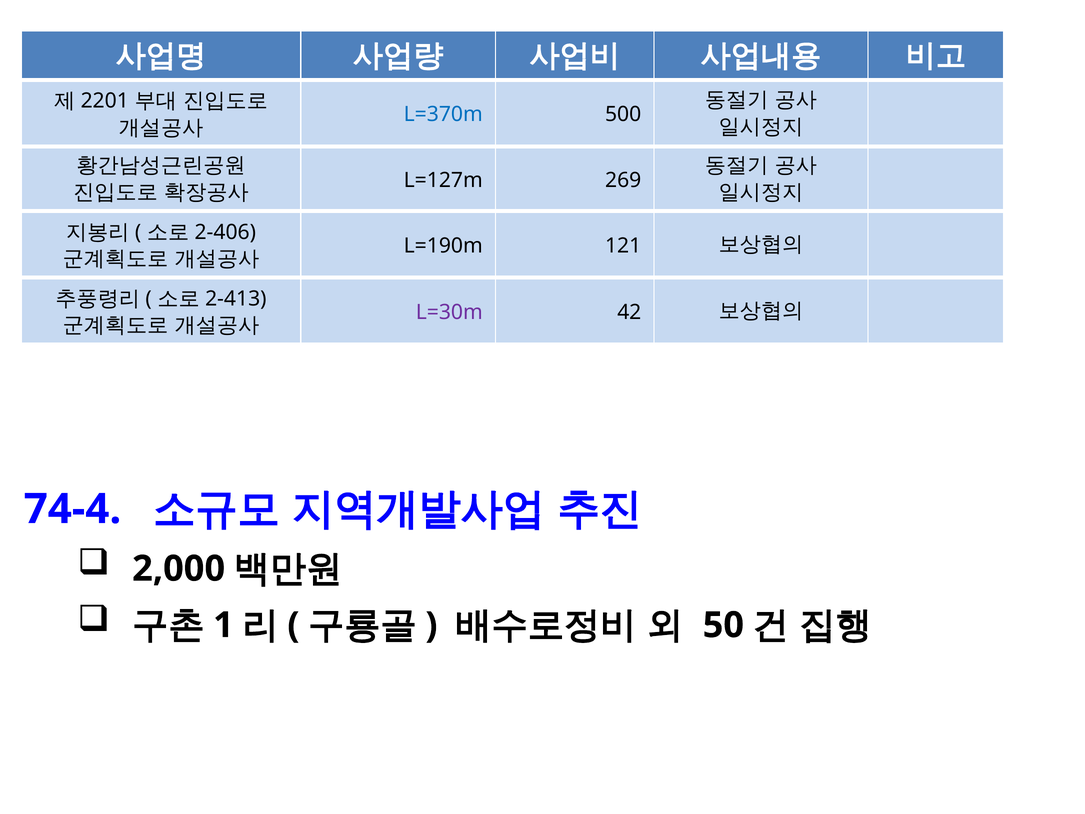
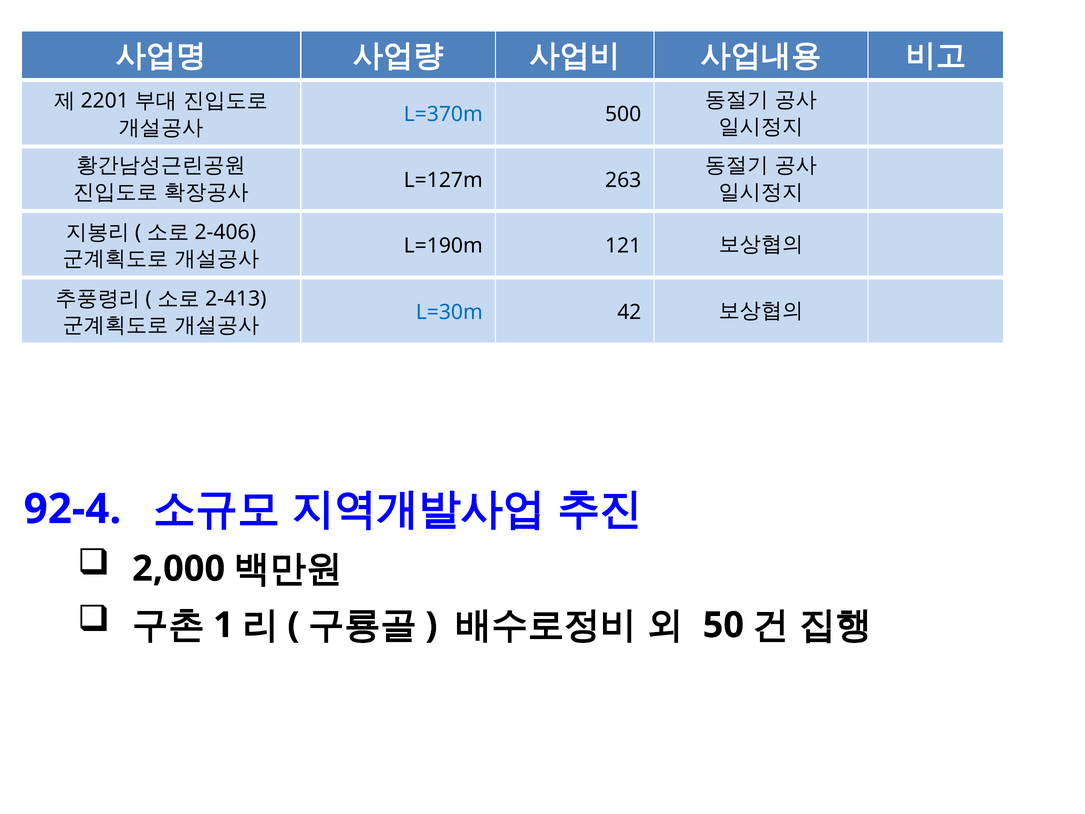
269: 269 -> 263
L=30m colour: purple -> blue
74-4: 74-4 -> 92-4
